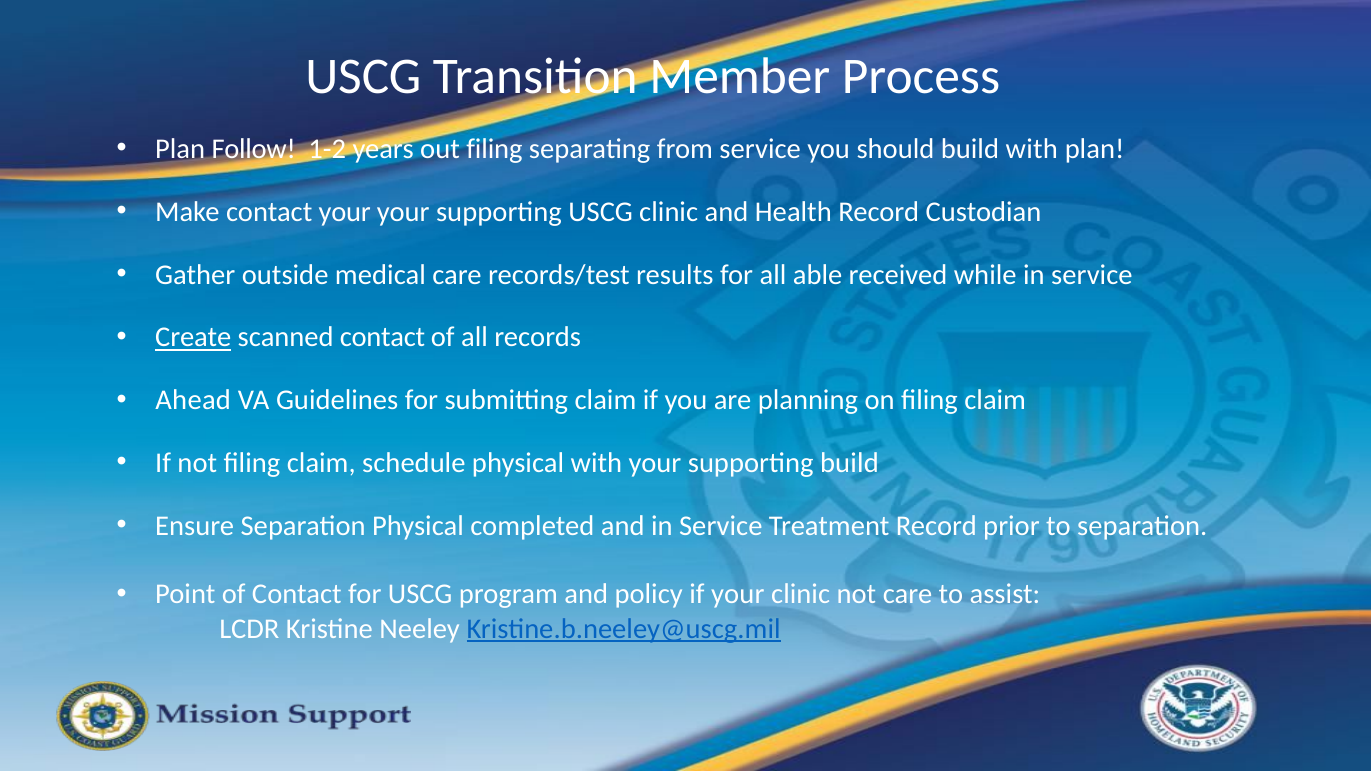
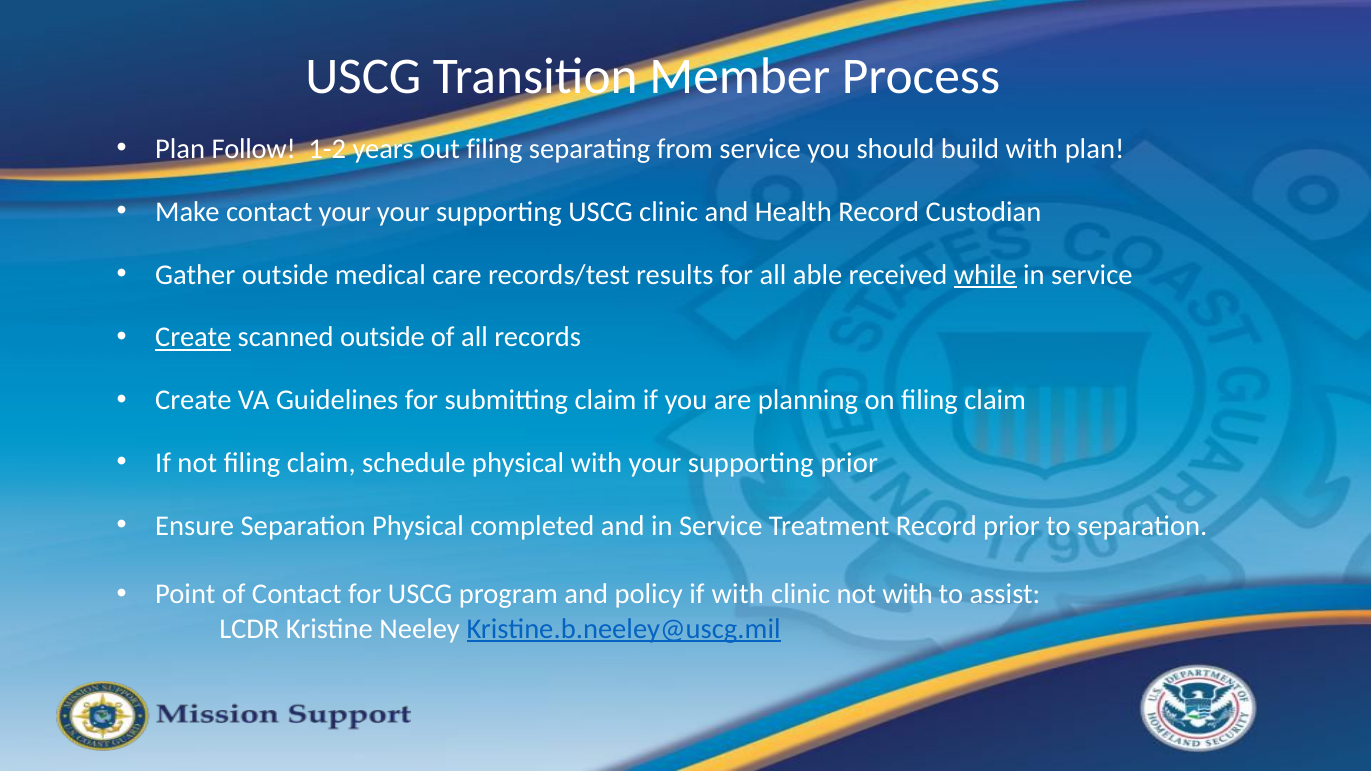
while underline: none -> present
scanned contact: contact -> outside
Ahead at (193, 400): Ahead -> Create
supporting build: build -> prior
if your: your -> with
not care: care -> with
